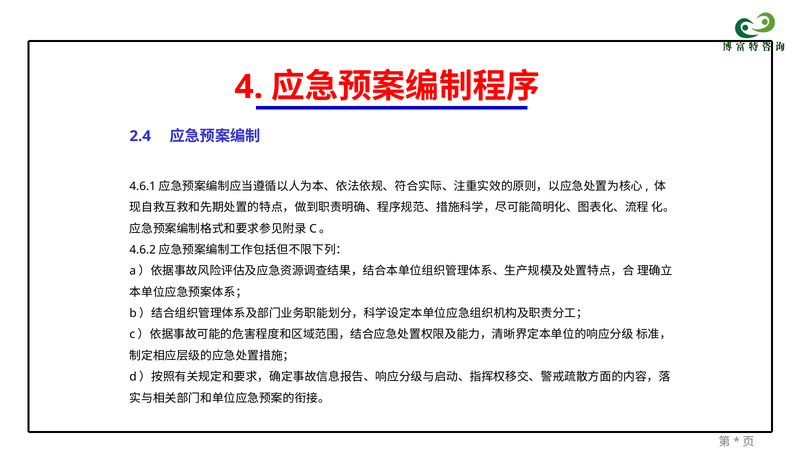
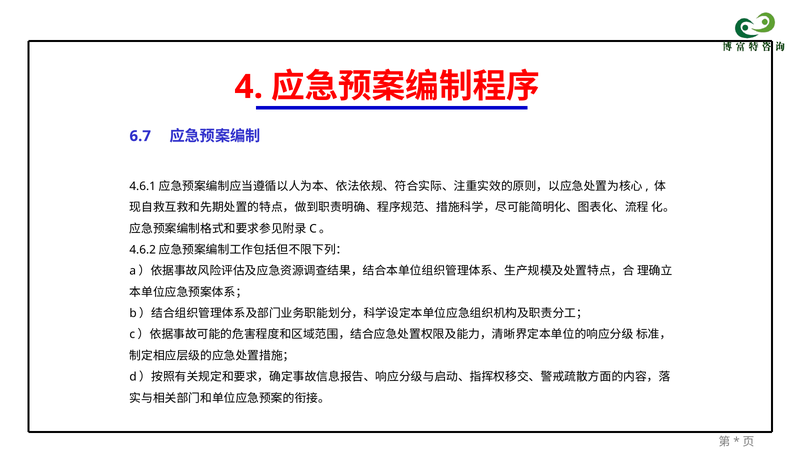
2.4: 2.4 -> 6.7
